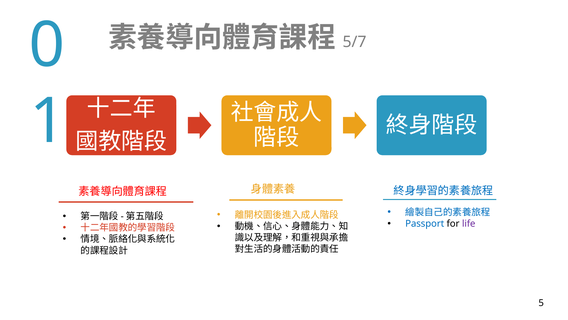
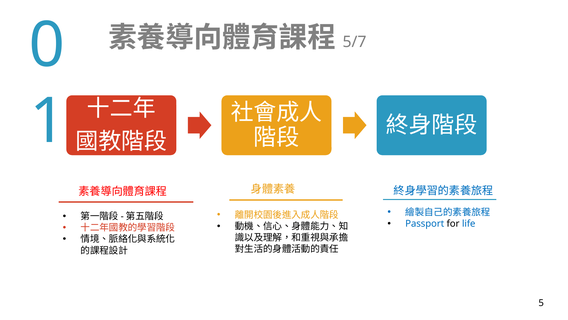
life colour: purple -> blue
